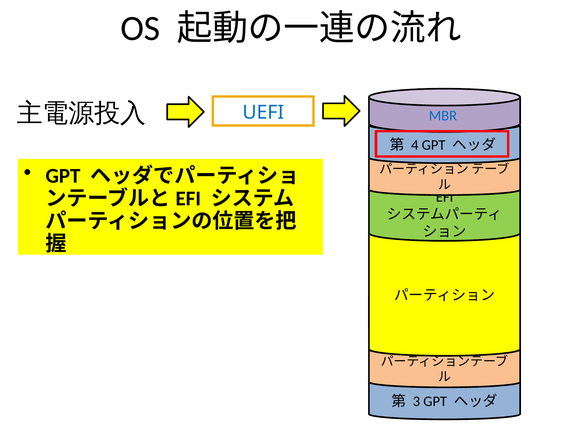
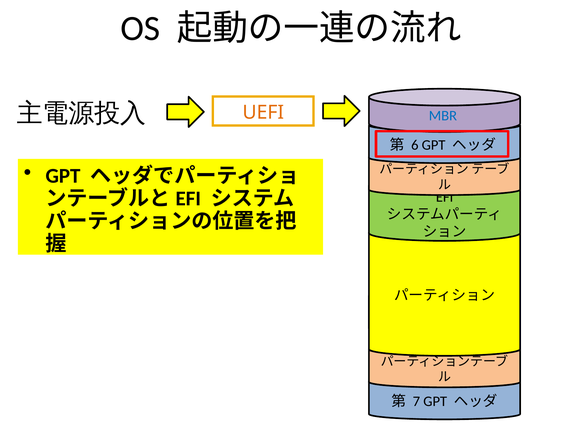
UEFI colour: blue -> orange
4: 4 -> 6
3: 3 -> 7
